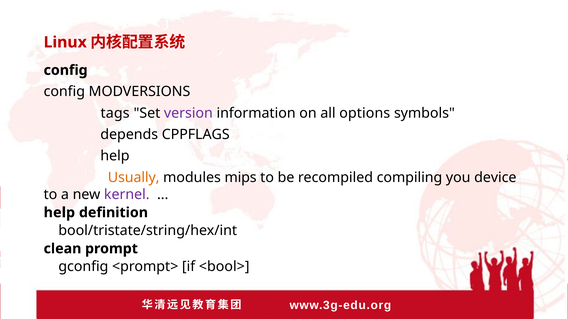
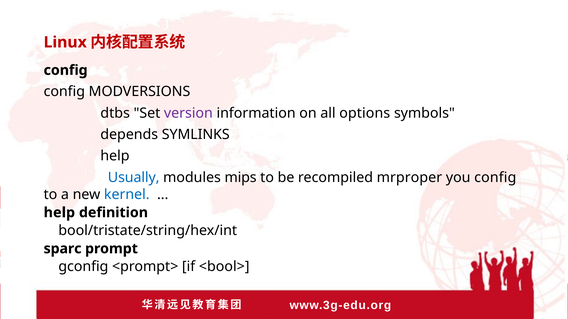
tags: tags -> dtbs
CPPFLAGS: CPPFLAGS -> SYMLINKS
Usually colour: orange -> blue
compiling: compiling -> mrproper
you device: device -> config
kernel colour: purple -> blue
clean: clean -> sparc
